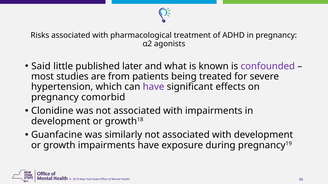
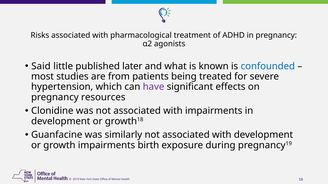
confounded colour: purple -> blue
comorbid: comorbid -> resources
impairments have: have -> birth
